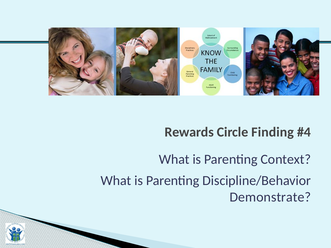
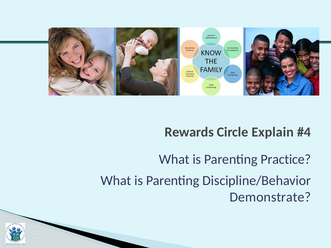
Finding: Finding -> Explain
Context: Context -> Practice
